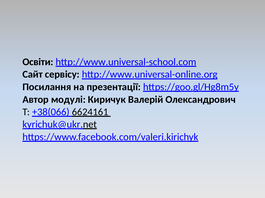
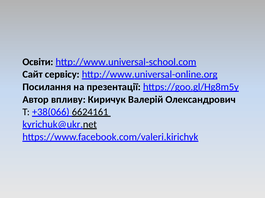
модулі: модулі -> впливу
